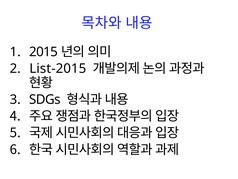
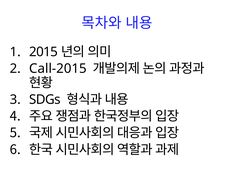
List-2015: List-2015 -> Call-2015
